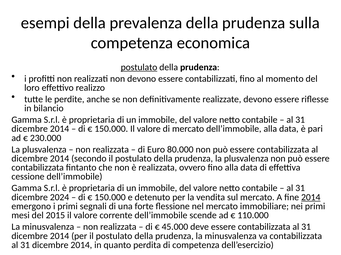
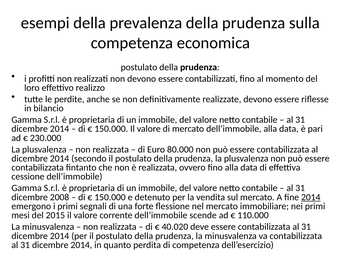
postulato at (139, 67) underline: present -> none
2024: 2024 -> 2008
45.000: 45.000 -> 40.020
